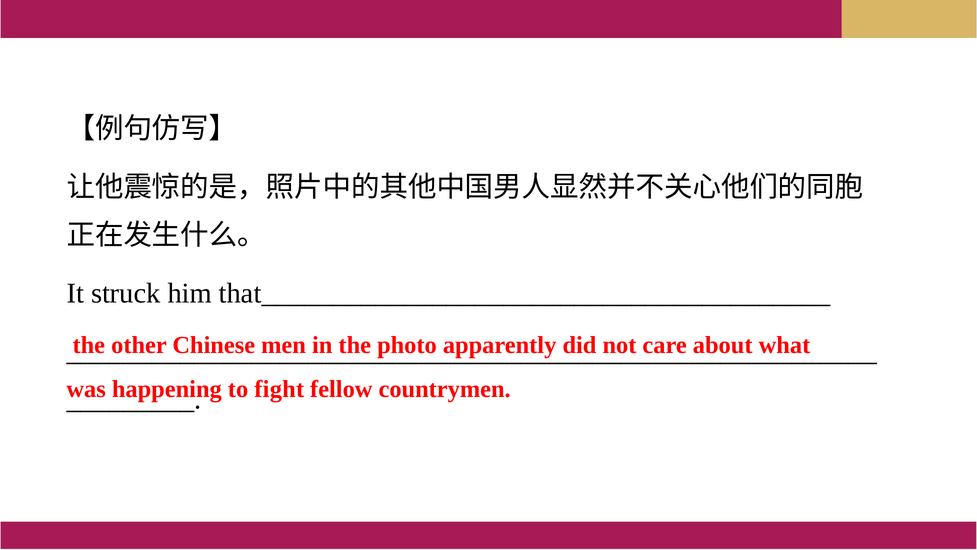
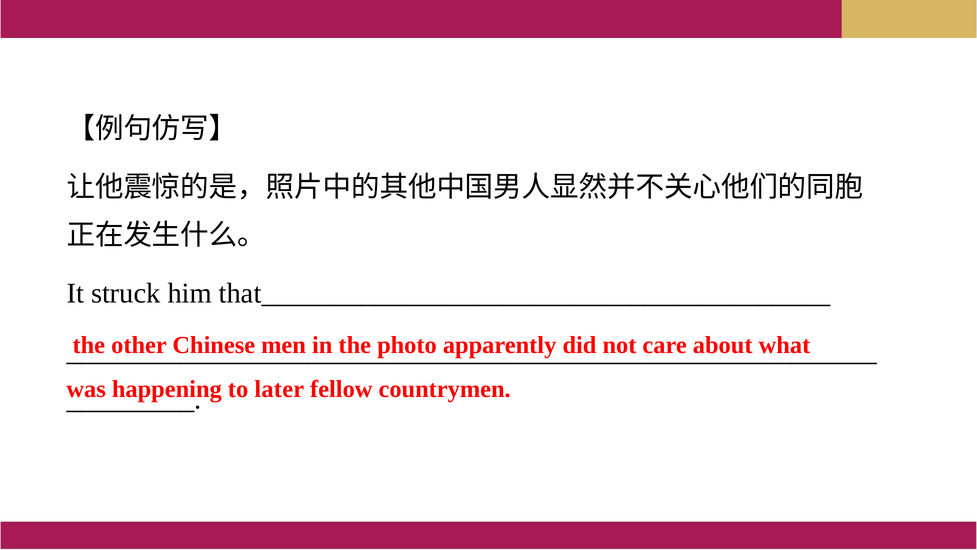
fight: fight -> later
